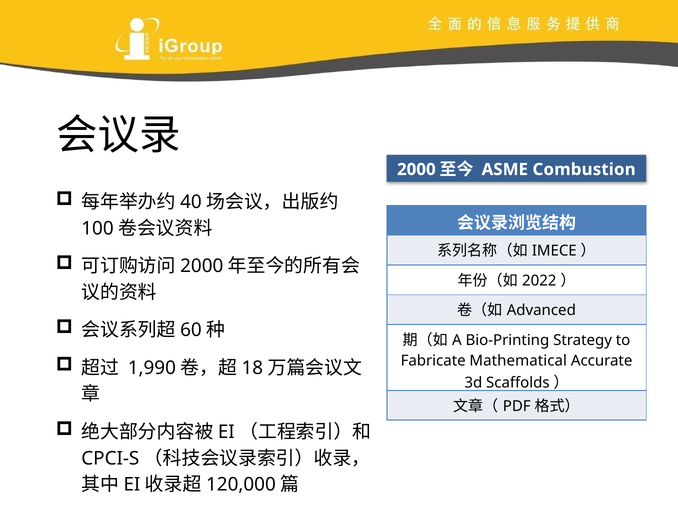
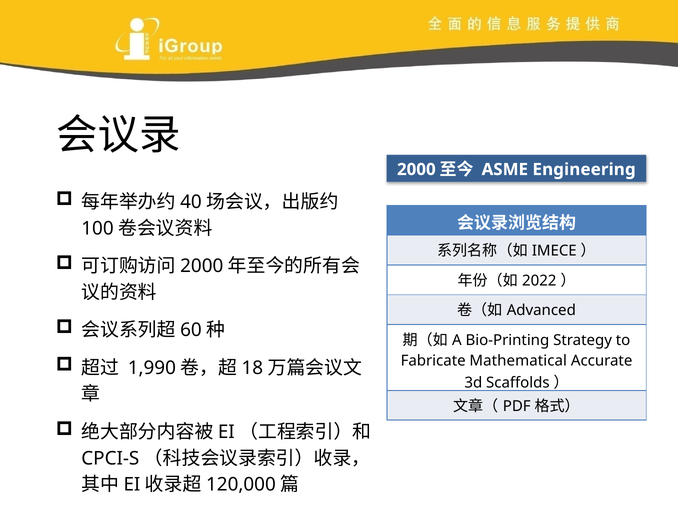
Combustion: Combustion -> Engineering
